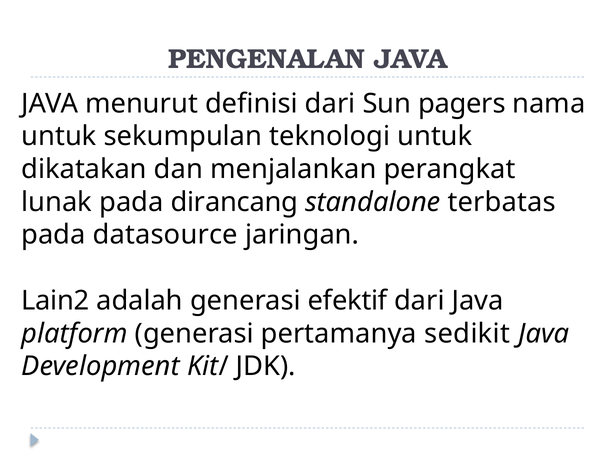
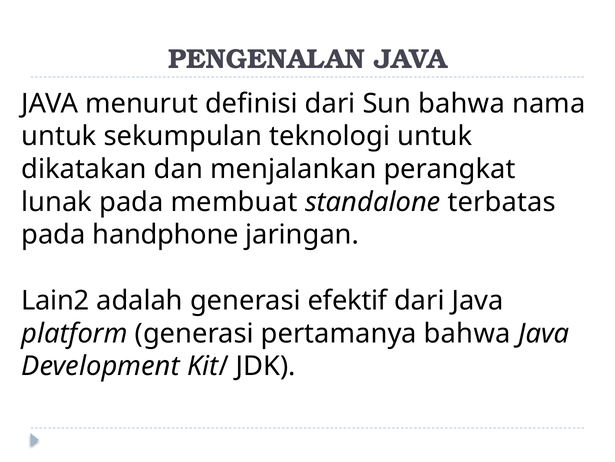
Sun pagers: pagers -> bahwa
dirancang: dirancang -> membuat
datasource: datasource -> handphone
pertamanya sedikit: sedikit -> bahwa
